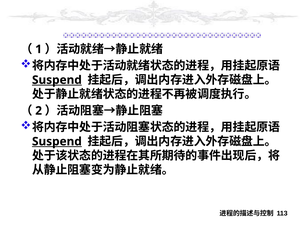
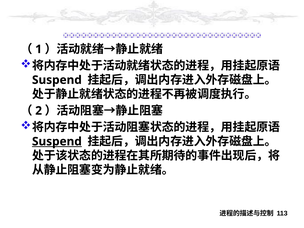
Suspend at (57, 80) underline: present -> none
